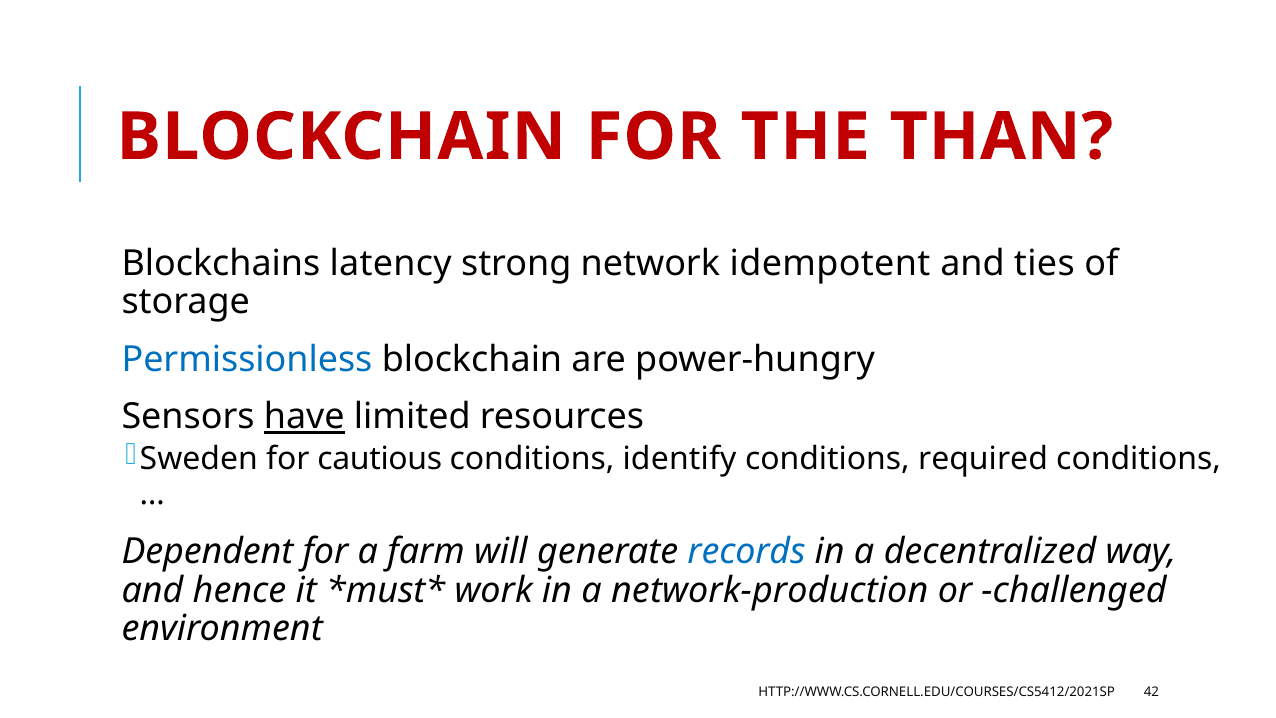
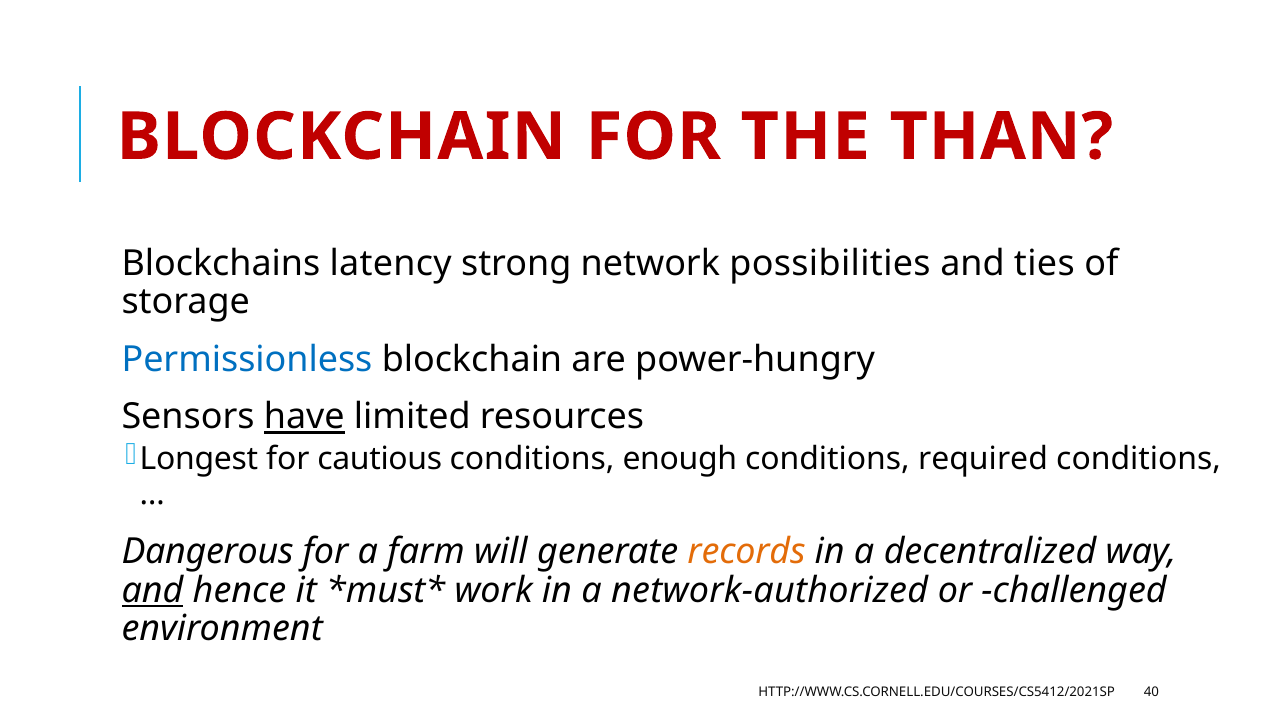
idempotent: idempotent -> possibilities
Sweden: Sweden -> Longest
identify: identify -> enough
Dependent: Dependent -> Dangerous
records colour: blue -> orange
and at (153, 590) underline: none -> present
network-production: network-production -> network-authorized
42: 42 -> 40
